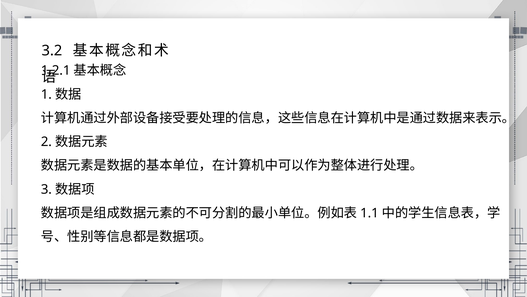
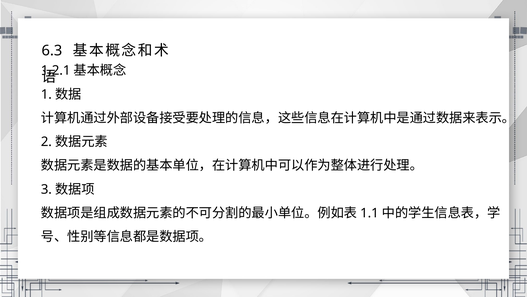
3.2: 3.2 -> 6.3
